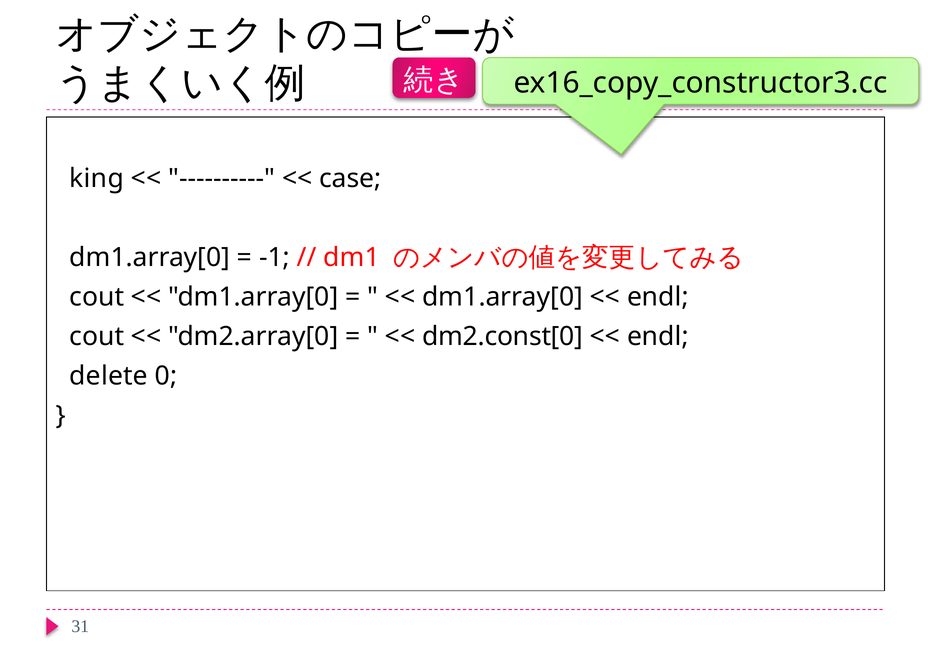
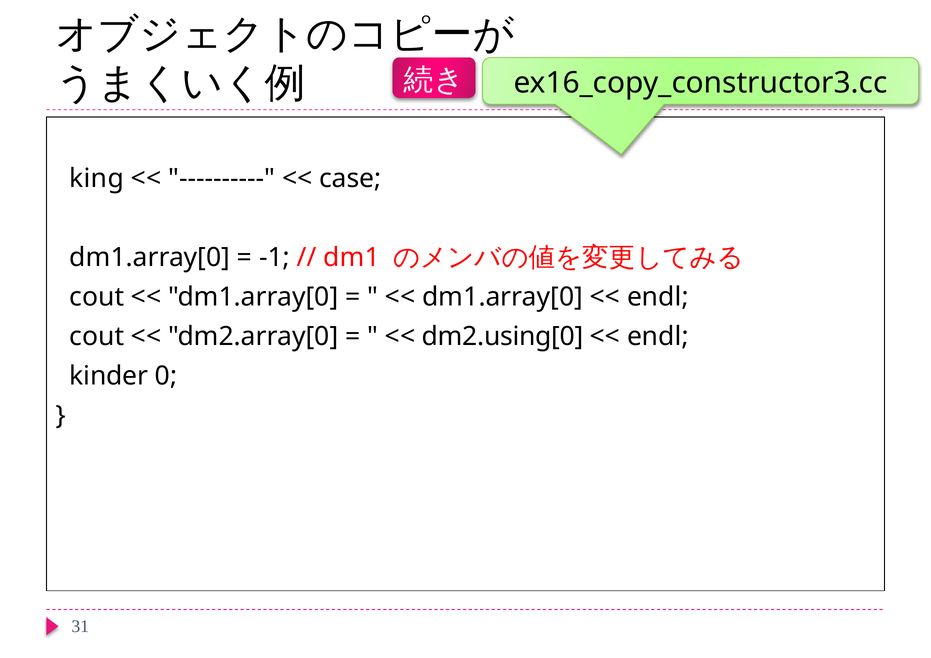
dm2.const[0: dm2.const[0 -> dm2.using[0
delete: delete -> kinder
